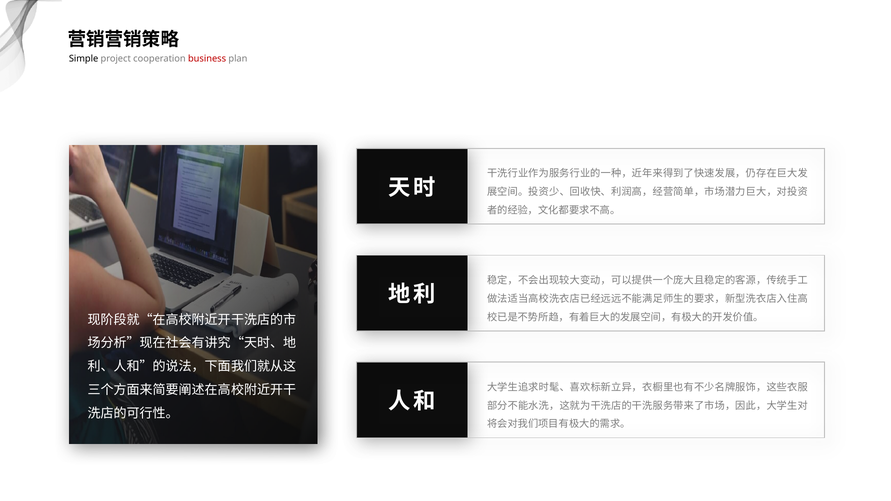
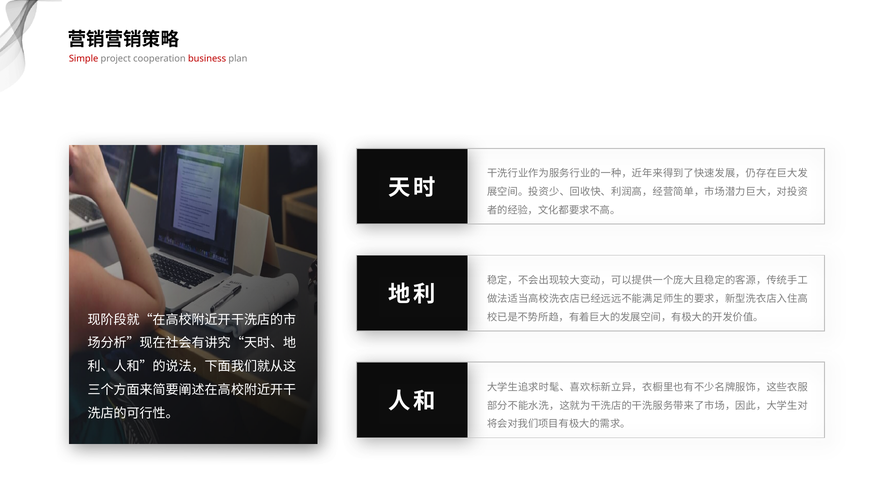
Simple colour: black -> red
